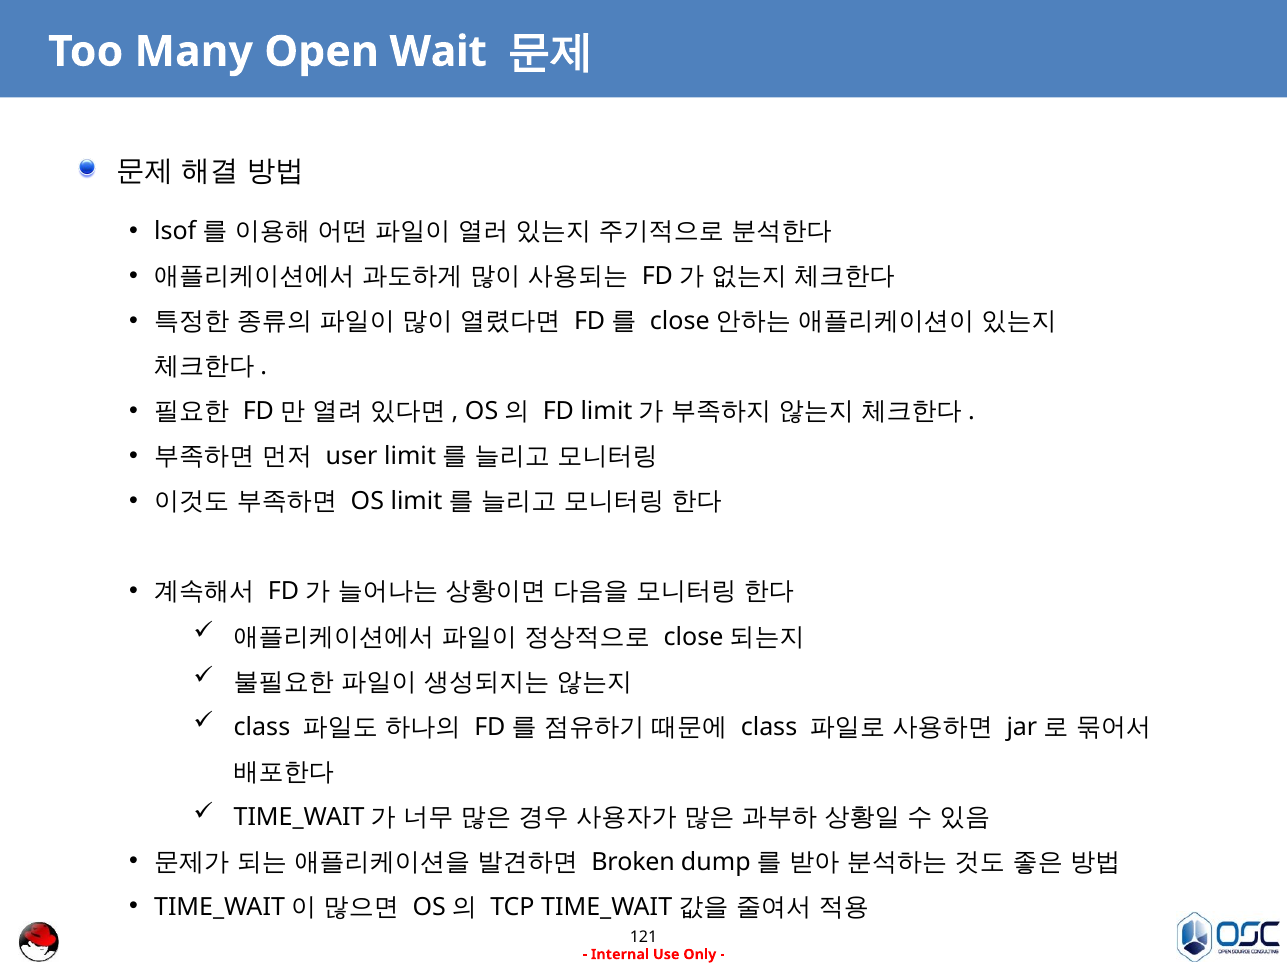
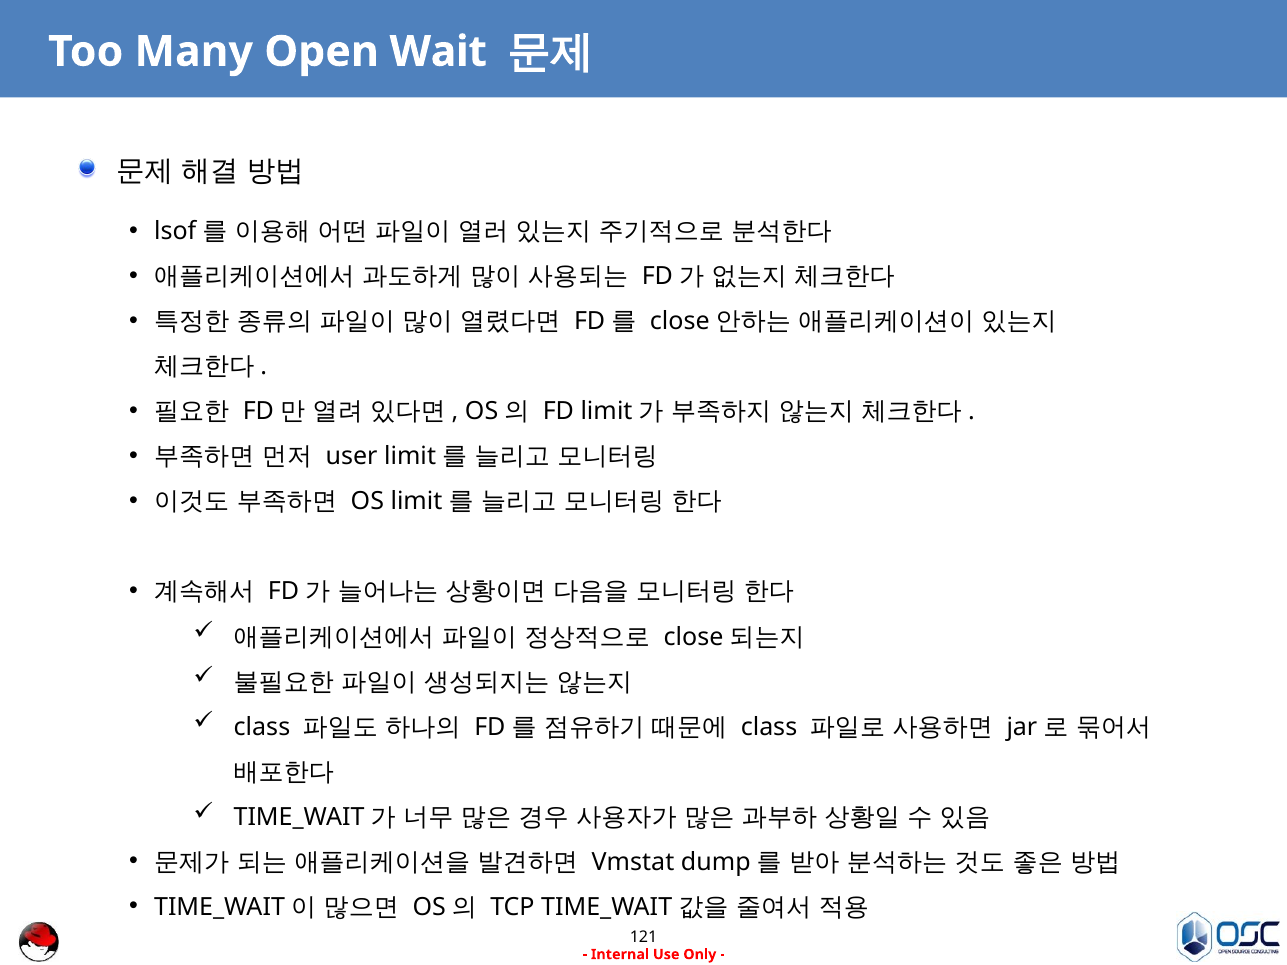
Broken: Broken -> Vmstat
